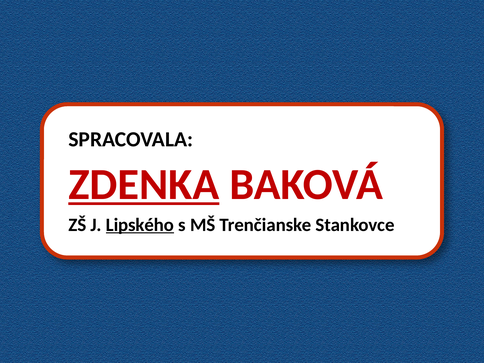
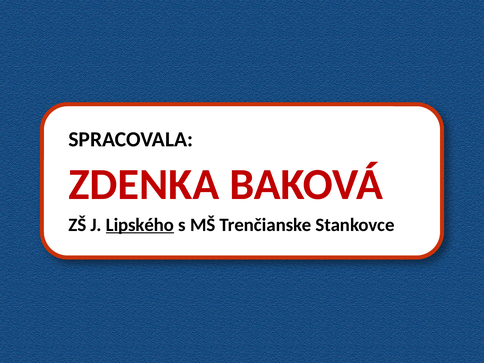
ZDENKA underline: present -> none
